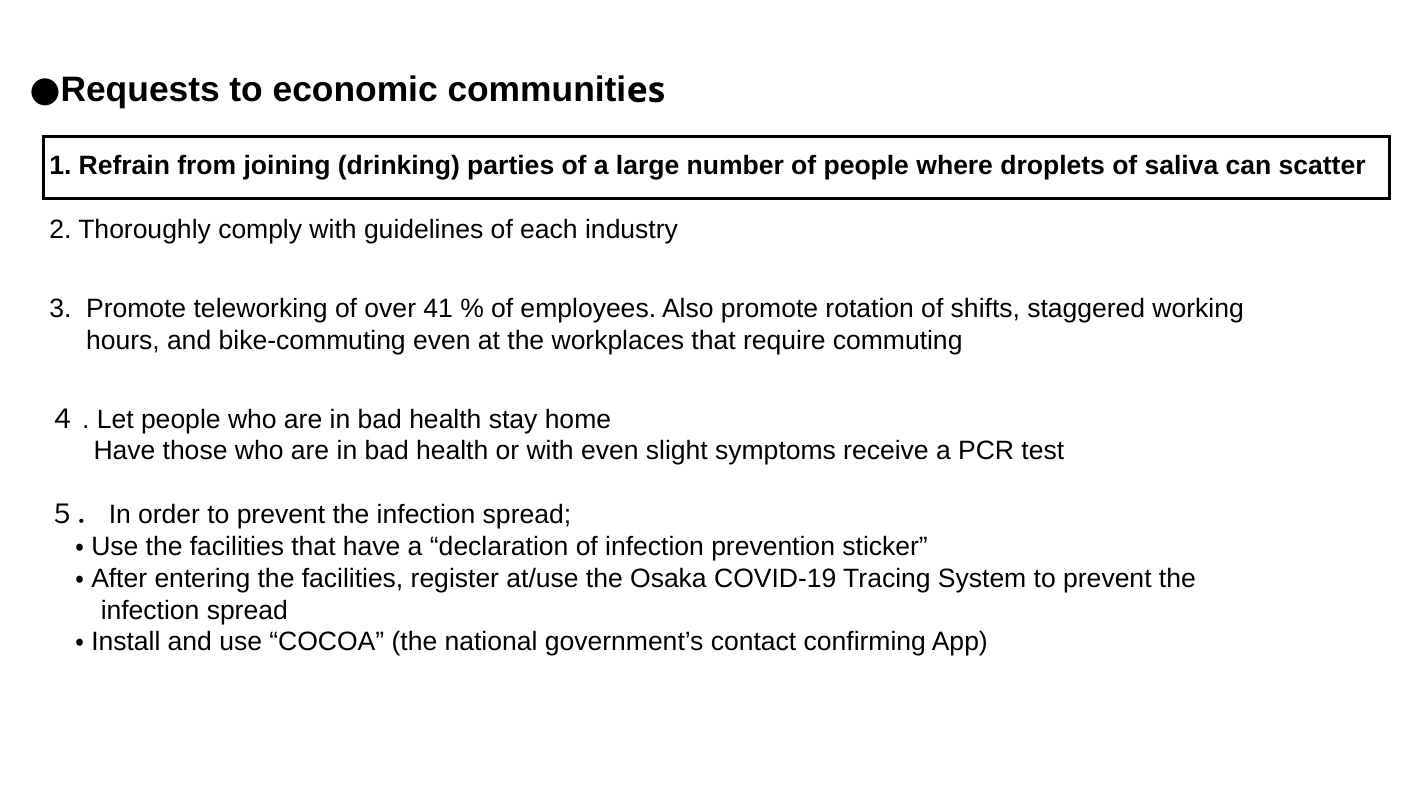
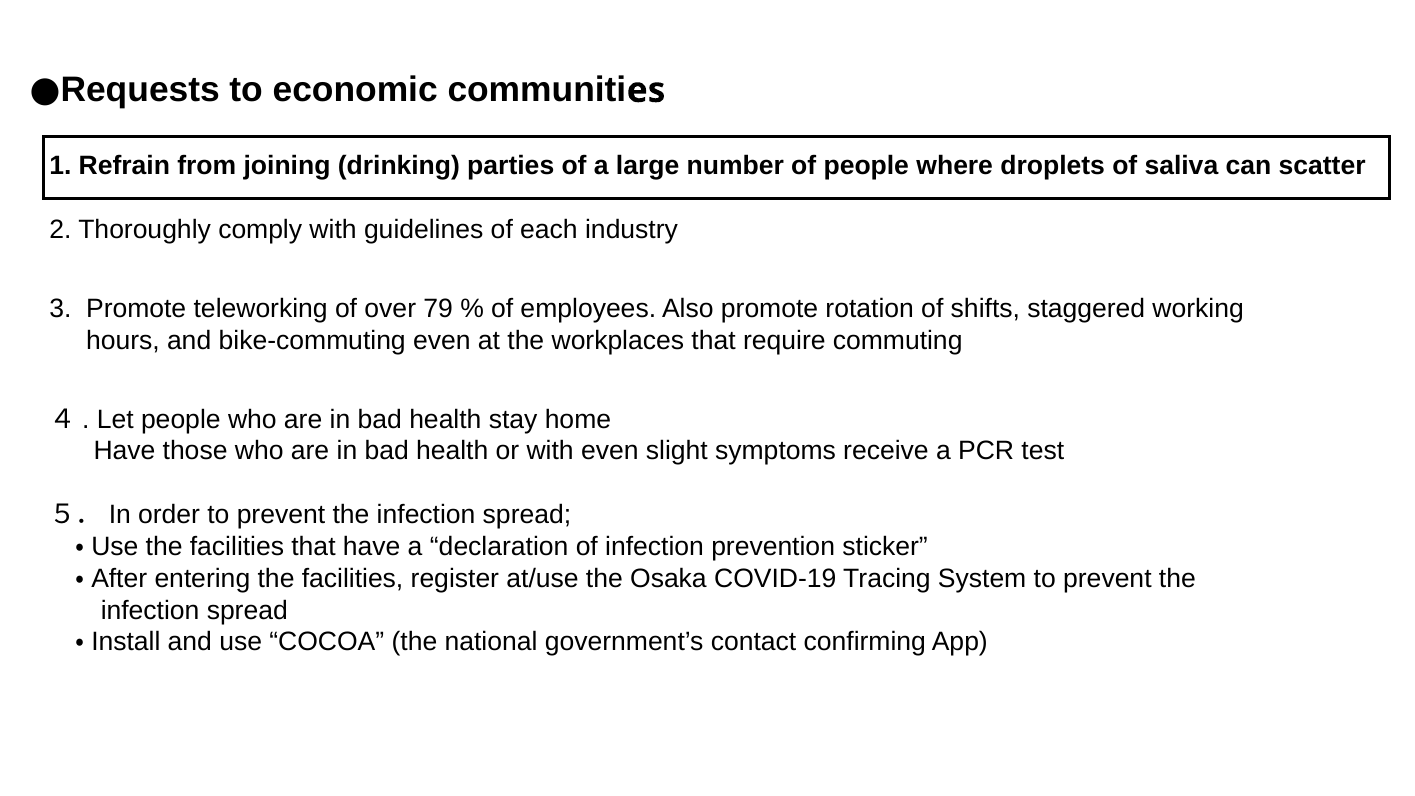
41: 41 -> 79
